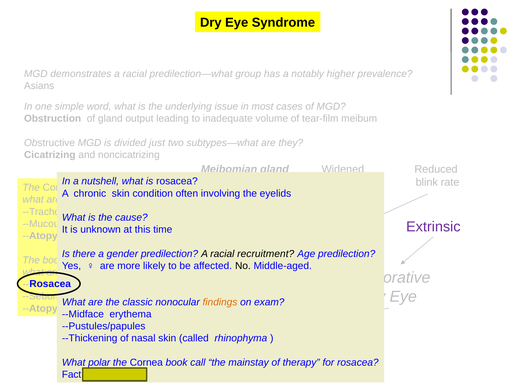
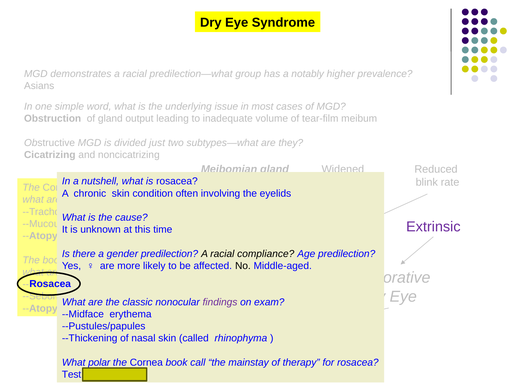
recruitment: recruitment -> compliance
findings colour: orange -> purple
Fact: Fact -> Test
